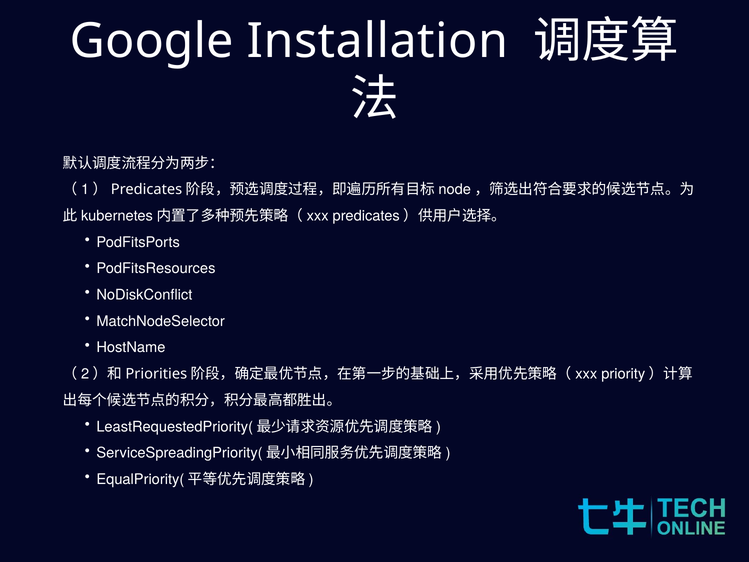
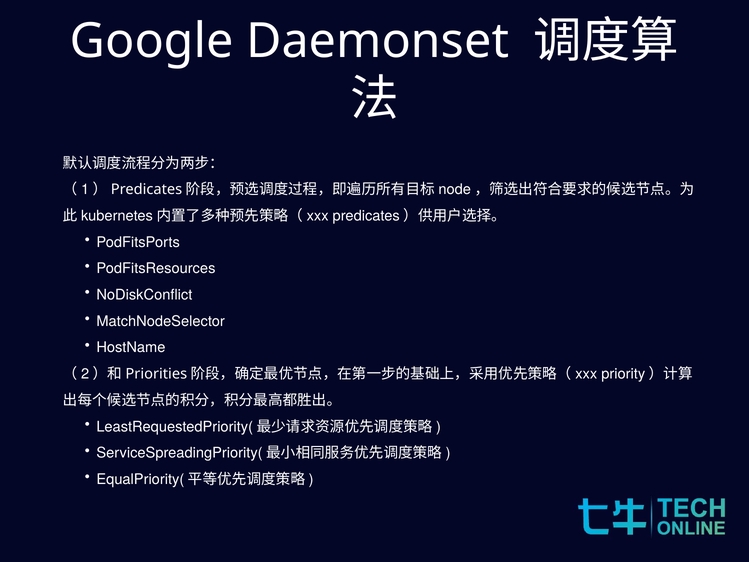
Installation: Installation -> Daemonset
